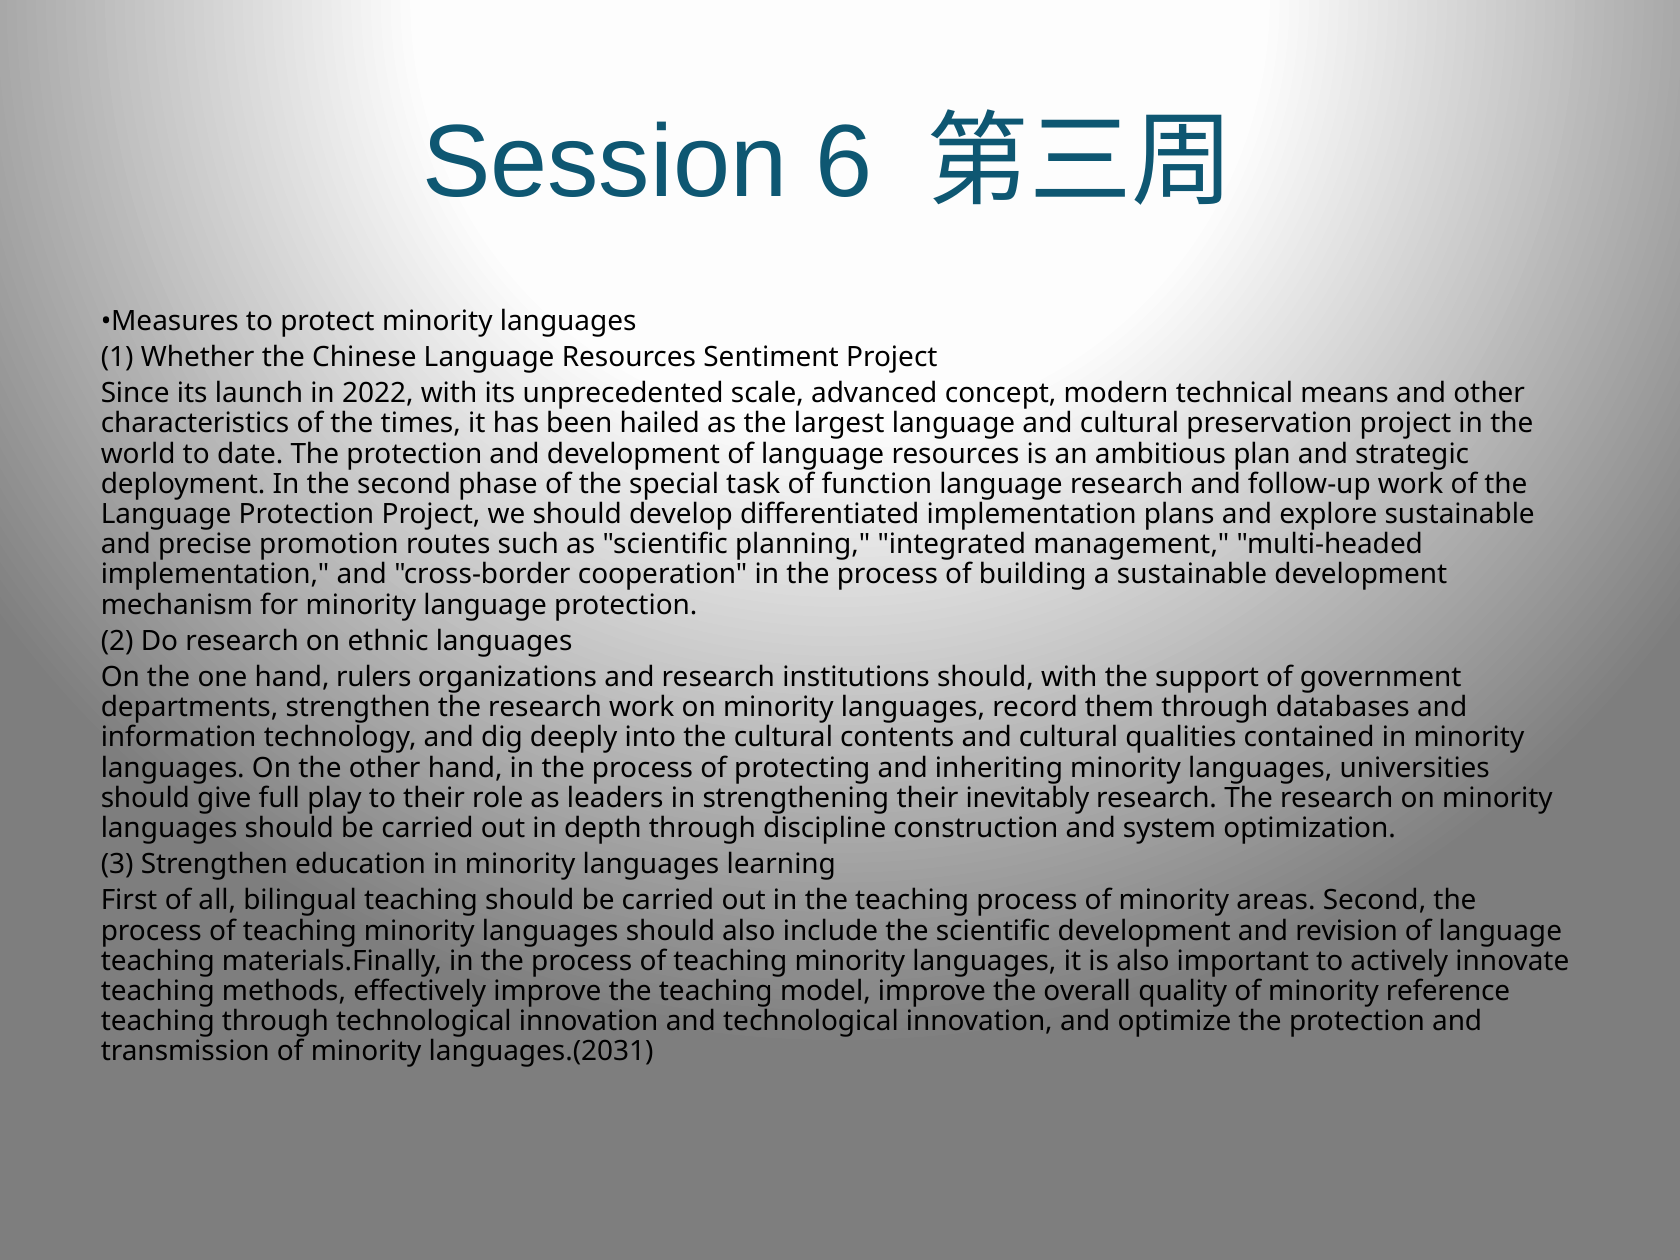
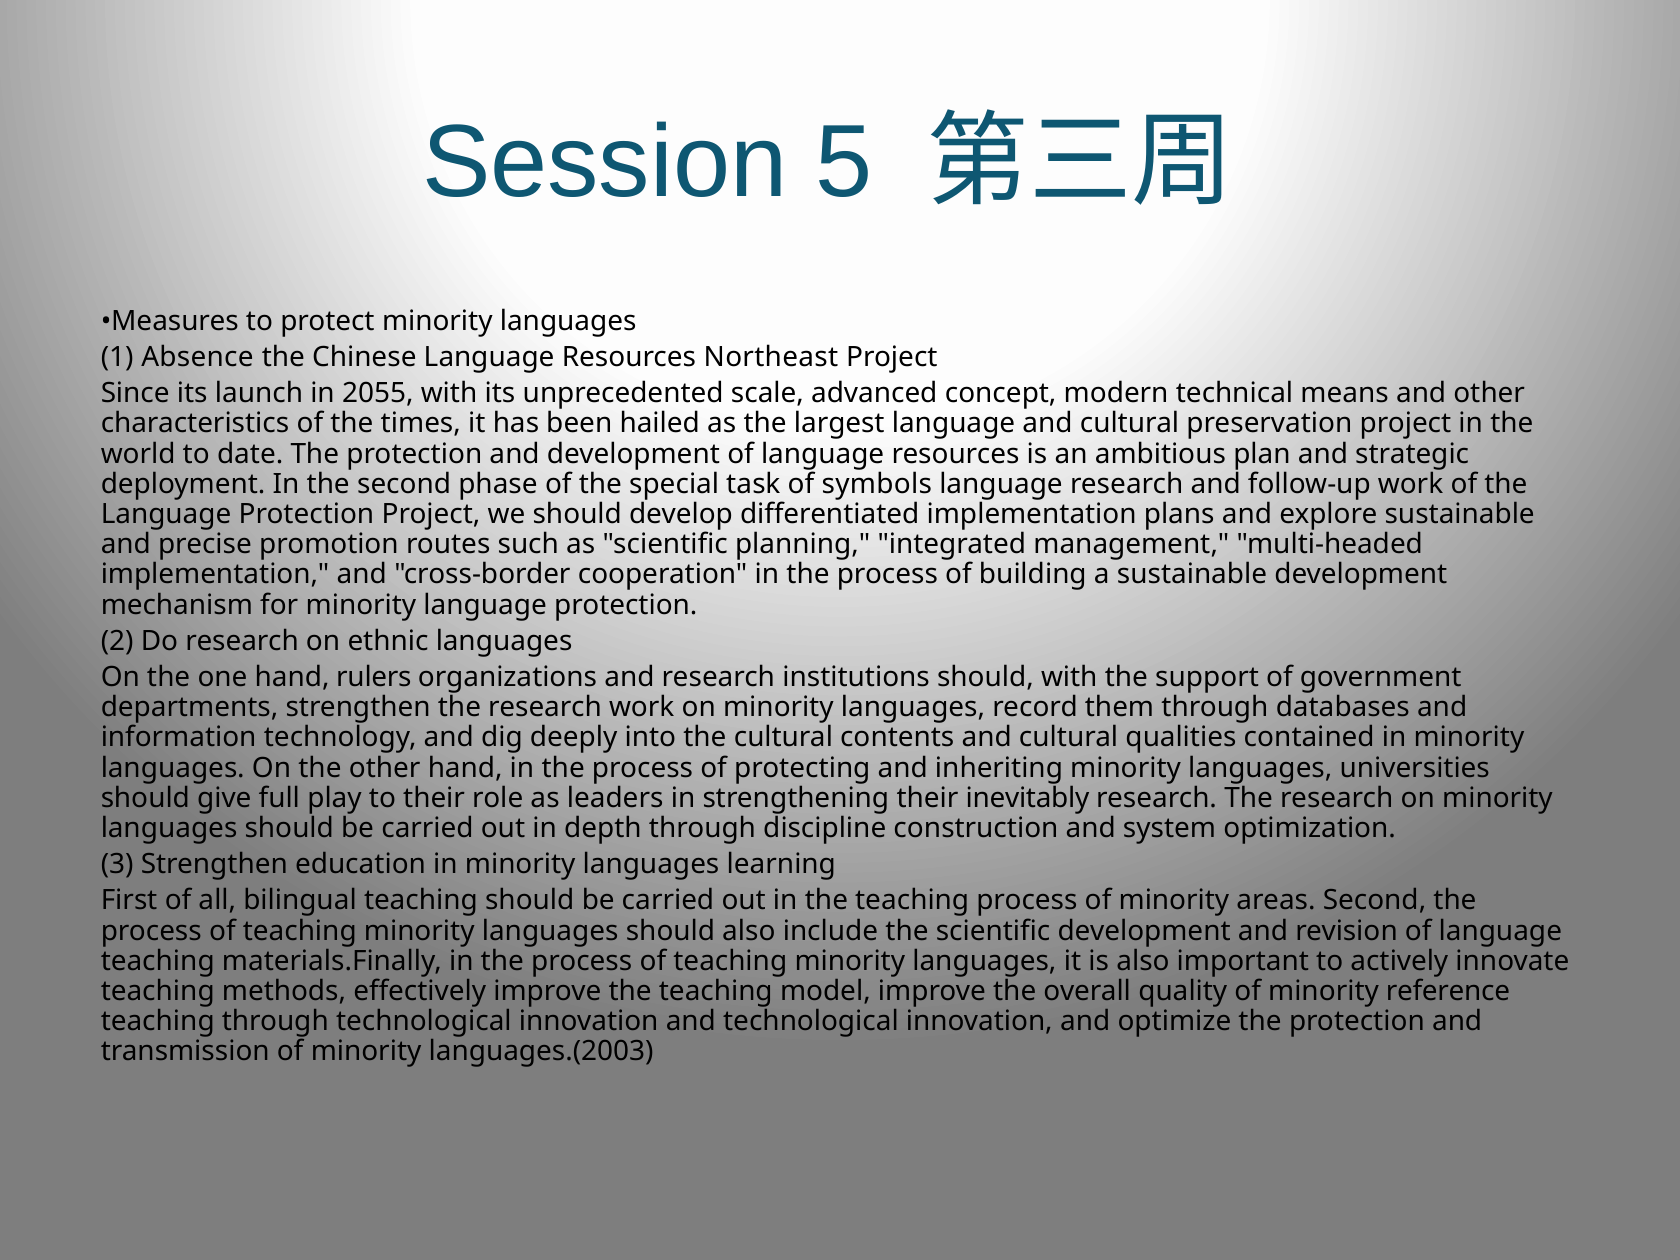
6: 6 -> 5
Whether: Whether -> Absence
Sentiment: Sentiment -> Northeast
2022: 2022 -> 2055
function: function -> symbols
languages.(2031: languages.(2031 -> languages.(2003
